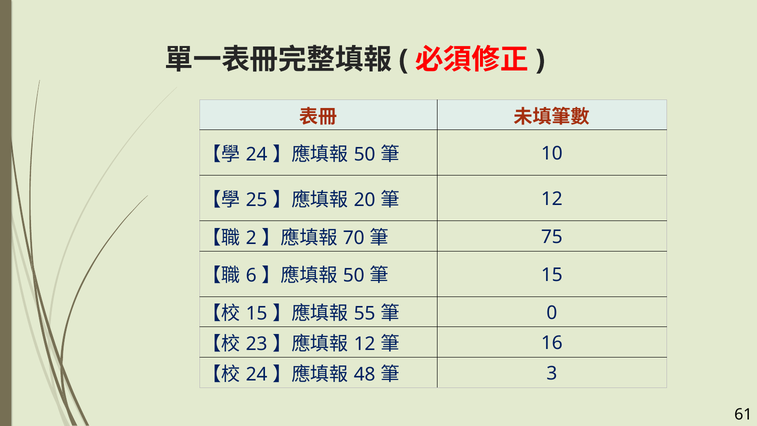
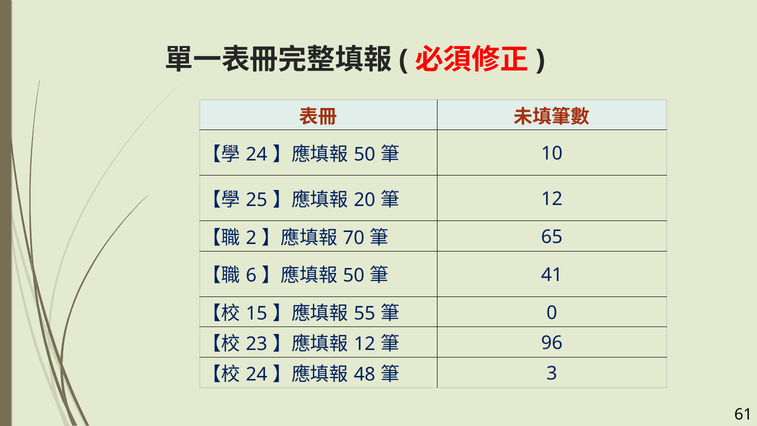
75: 75 -> 65
15 at (552, 275): 15 -> 41
16: 16 -> 96
